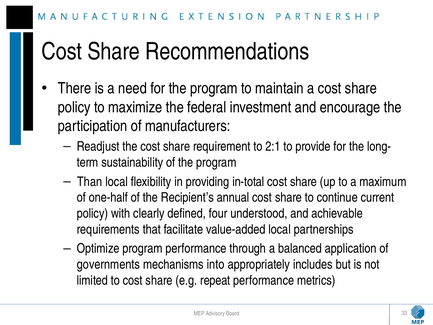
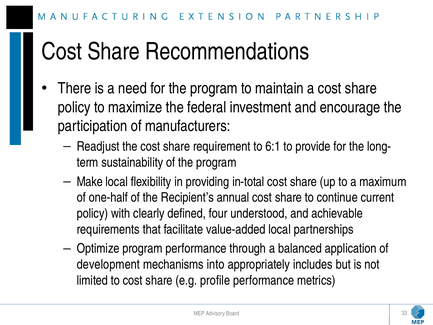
2:1: 2:1 -> 6:1
Than: Than -> Make
governments: governments -> development
repeat: repeat -> profile
